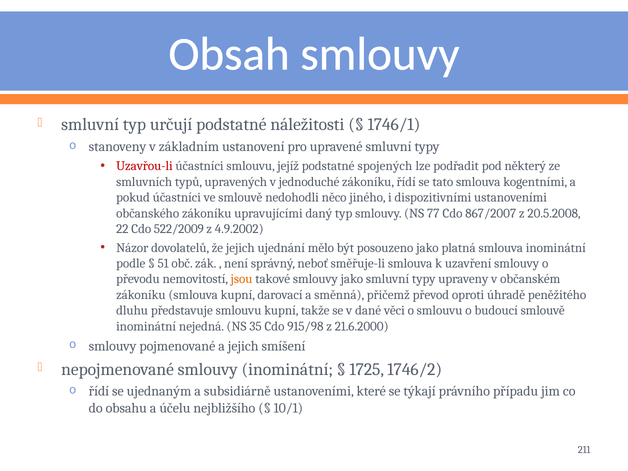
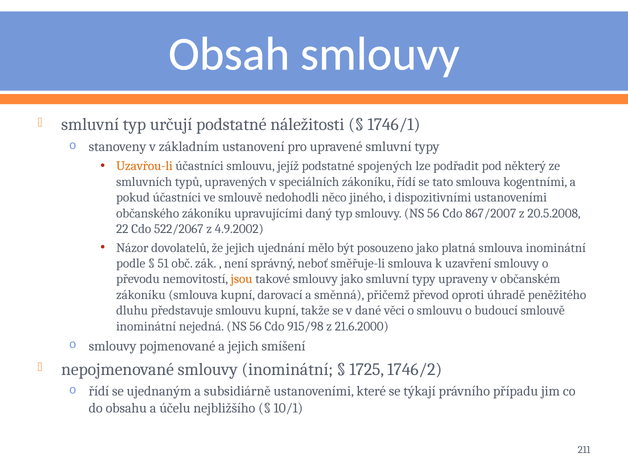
Uzavřou-li colour: red -> orange
jednoduché: jednoduché -> speciálních
smlouvy NS 77: 77 -> 56
522/2009: 522/2009 -> 522/2067
nejedná NS 35: 35 -> 56
